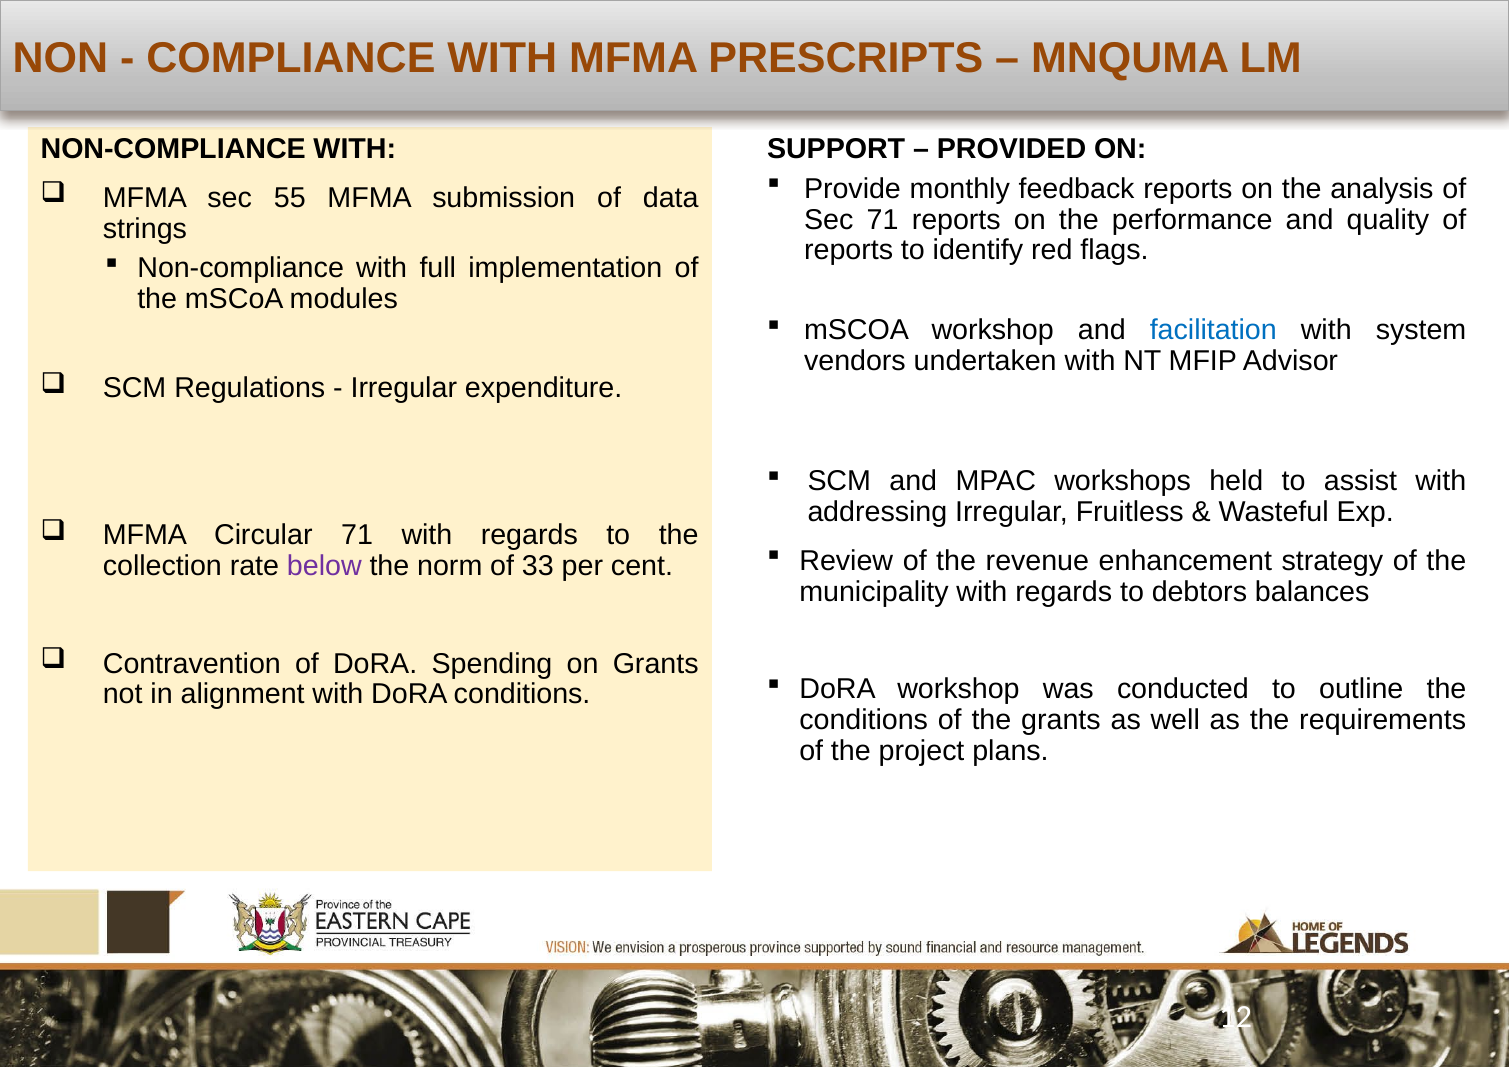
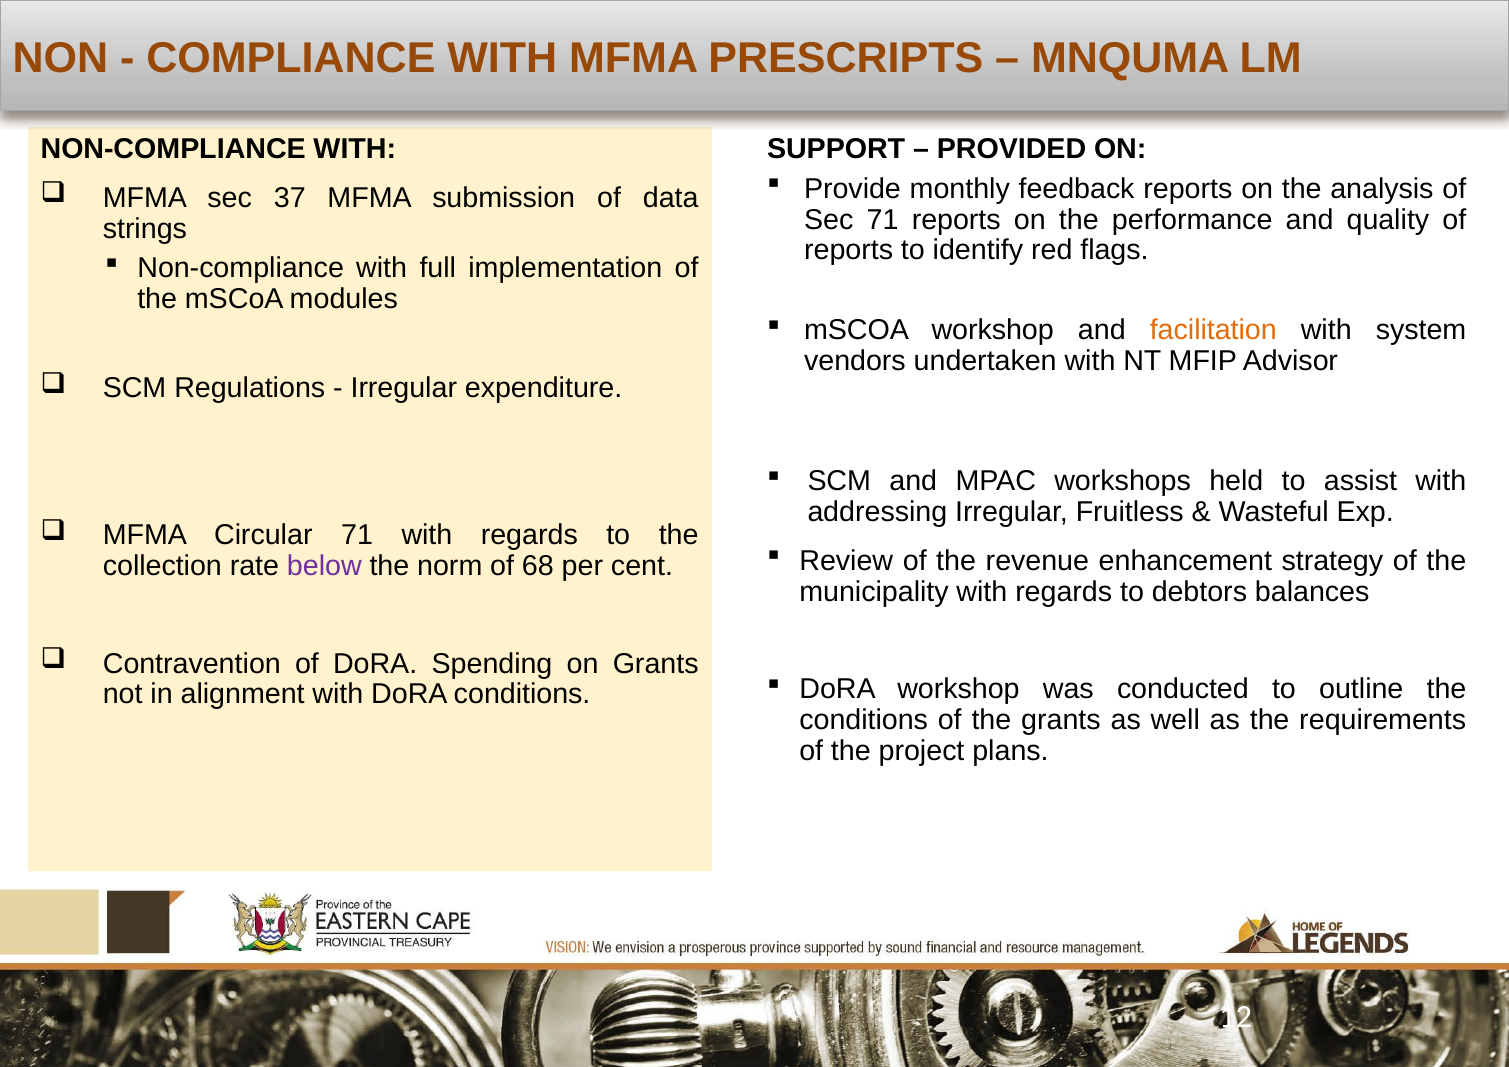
55: 55 -> 37
facilitation colour: blue -> orange
33: 33 -> 68
